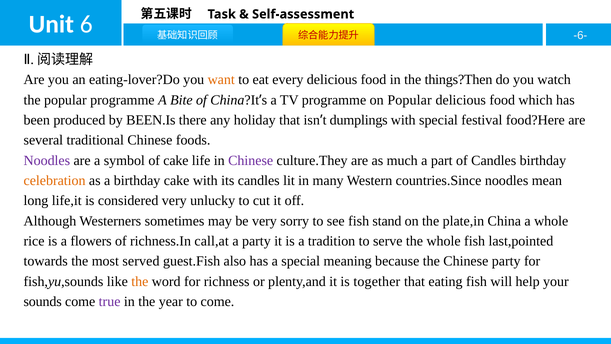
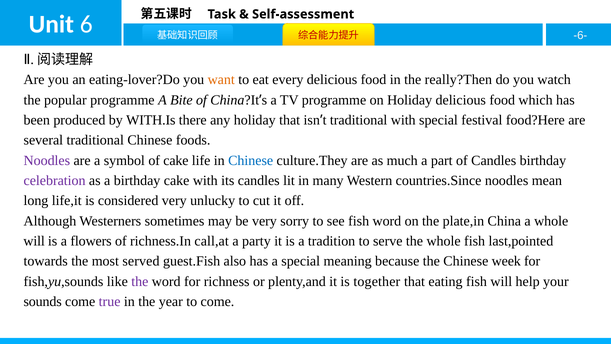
things?Then: things?Then -> really?Then
on Popular: Popular -> Holiday
BEEN.Is: BEEN.Is -> WITH.Is
dumplings at (359, 120): dumplings -> traditional
Chinese at (251, 160) colour: purple -> blue
celebration colour: orange -> purple
fish stand: stand -> word
rice at (34, 241): rice -> will
Chinese party: party -> week
the at (140, 281) colour: orange -> purple
